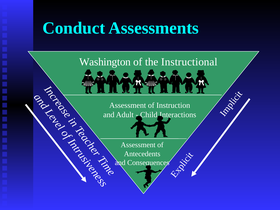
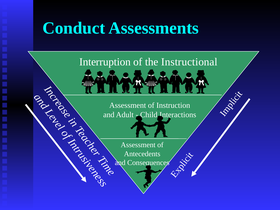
Washington: Washington -> Interruption
